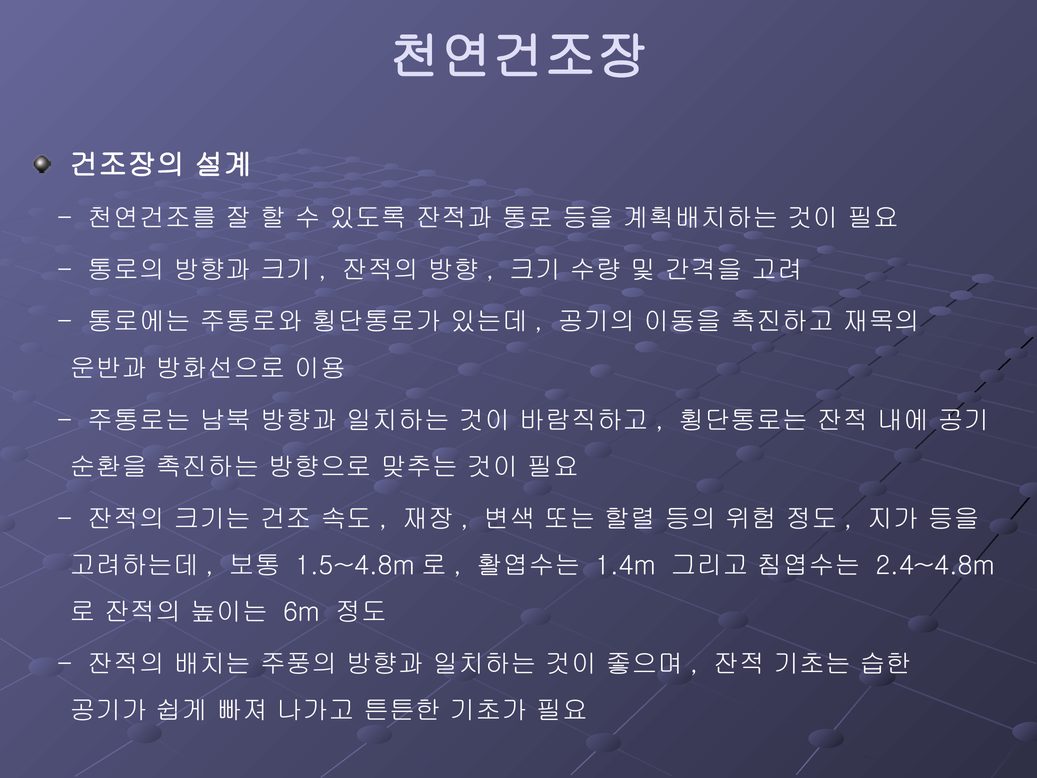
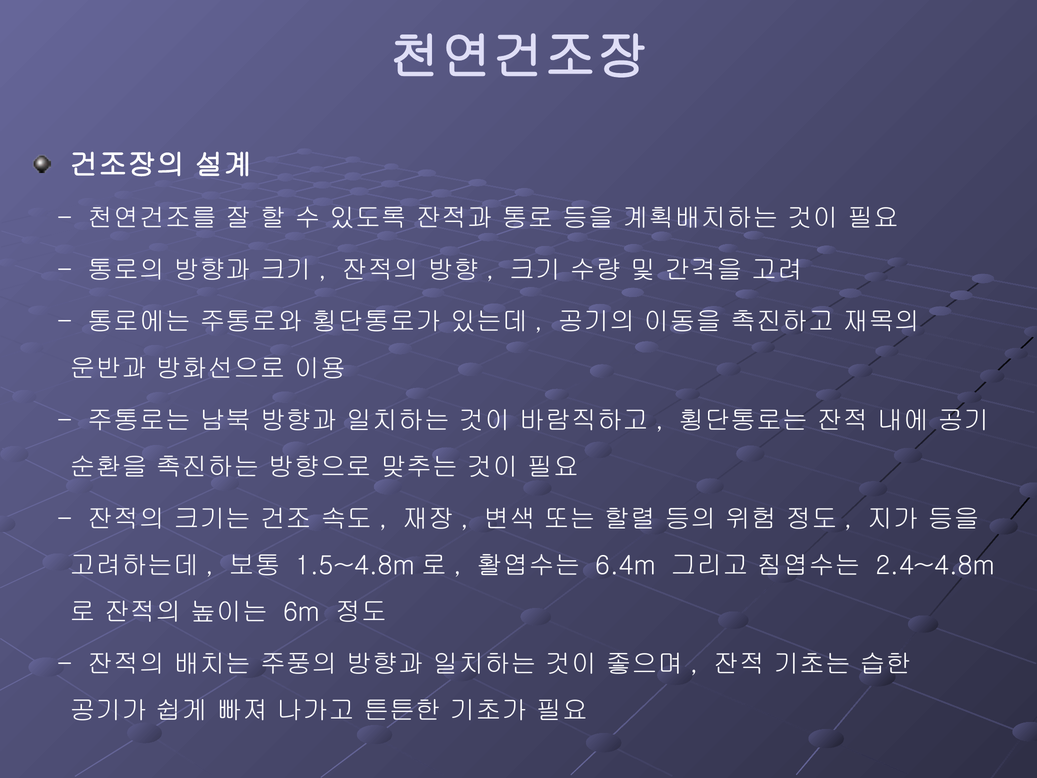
1.4m: 1.4m -> 6.4m
